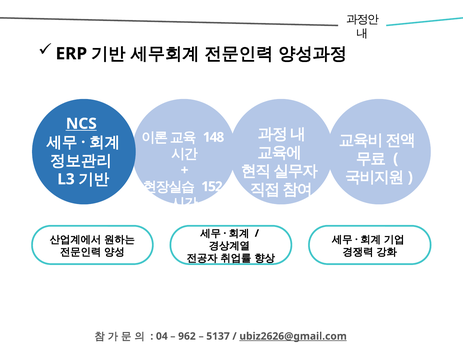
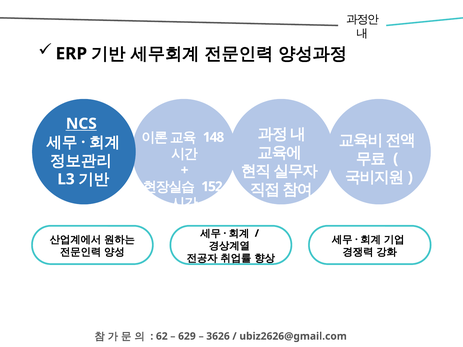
04: 04 -> 62
962: 962 -> 629
5137: 5137 -> 3626
ubiz2626@gmail.com underline: present -> none
